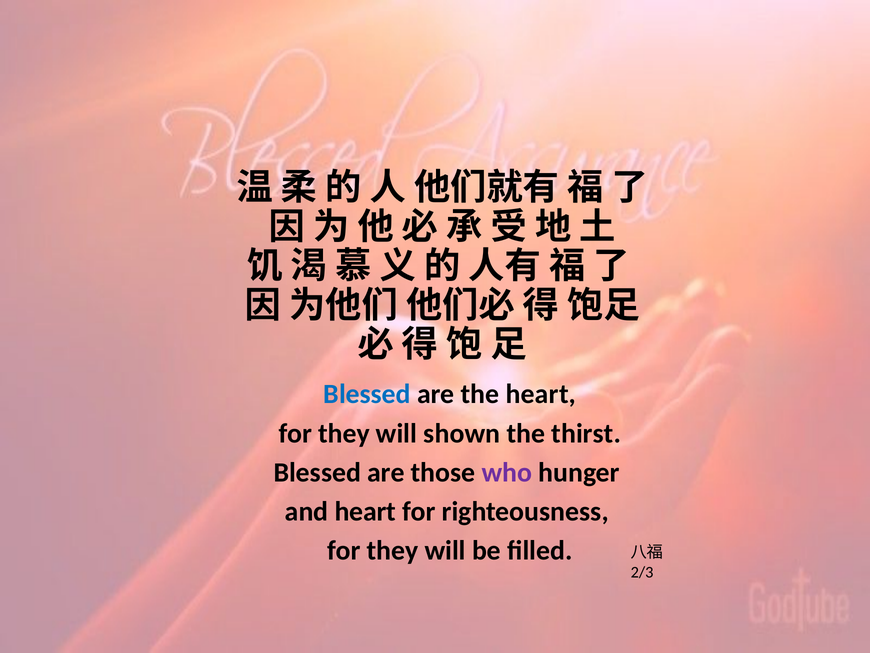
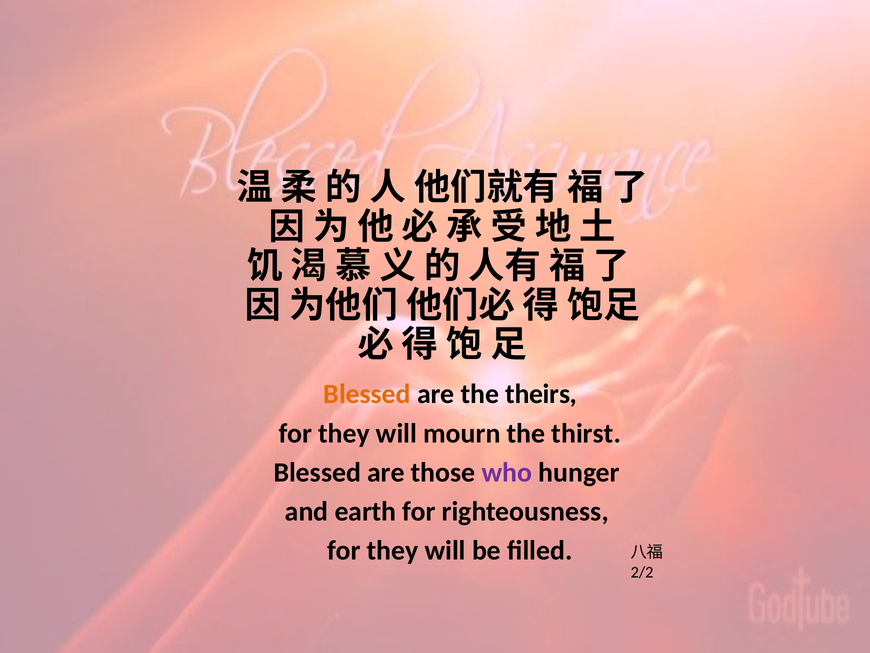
Blessed at (367, 394) colour: blue -> orange
the heart: heart -> theirs
shown: shown -> mourn
and heart: heart -> earth
2/3: 2/3 -> 2/2
